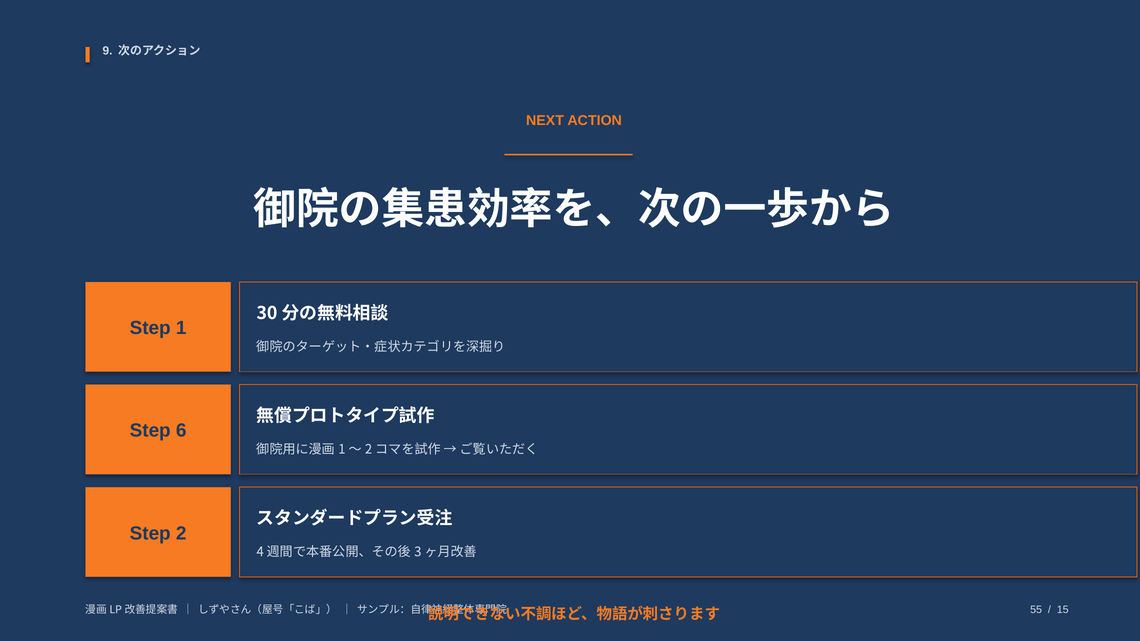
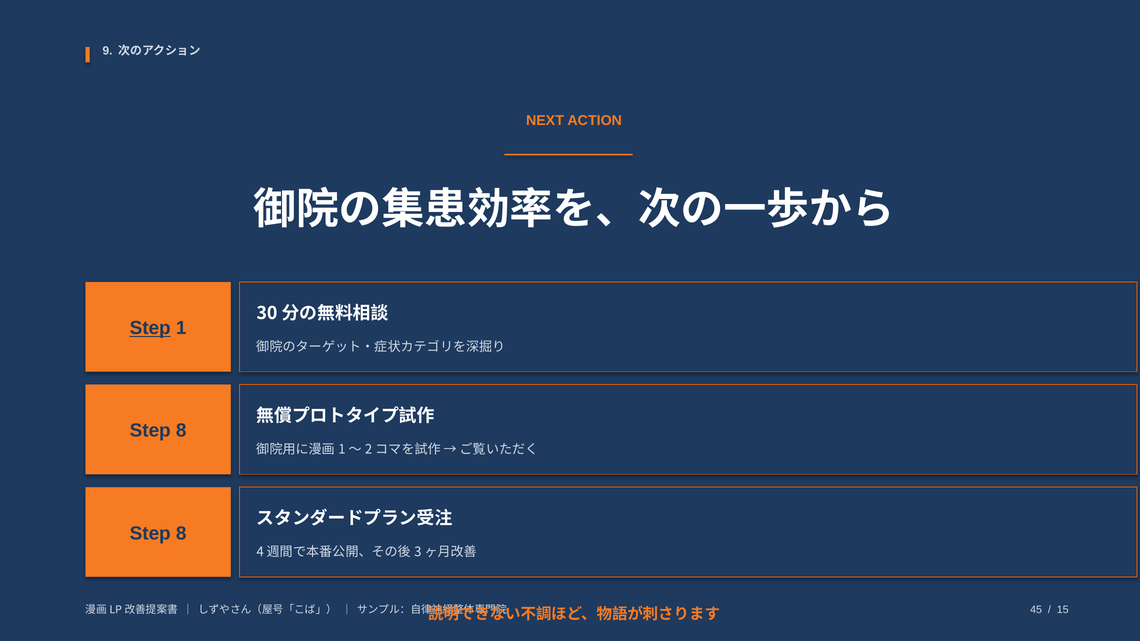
Step at (150, 328) underline: none -> present
6 at (181, 431): 6 -> 8
2 at (181, 534): 2 -> 8
55: 55 -> 45
